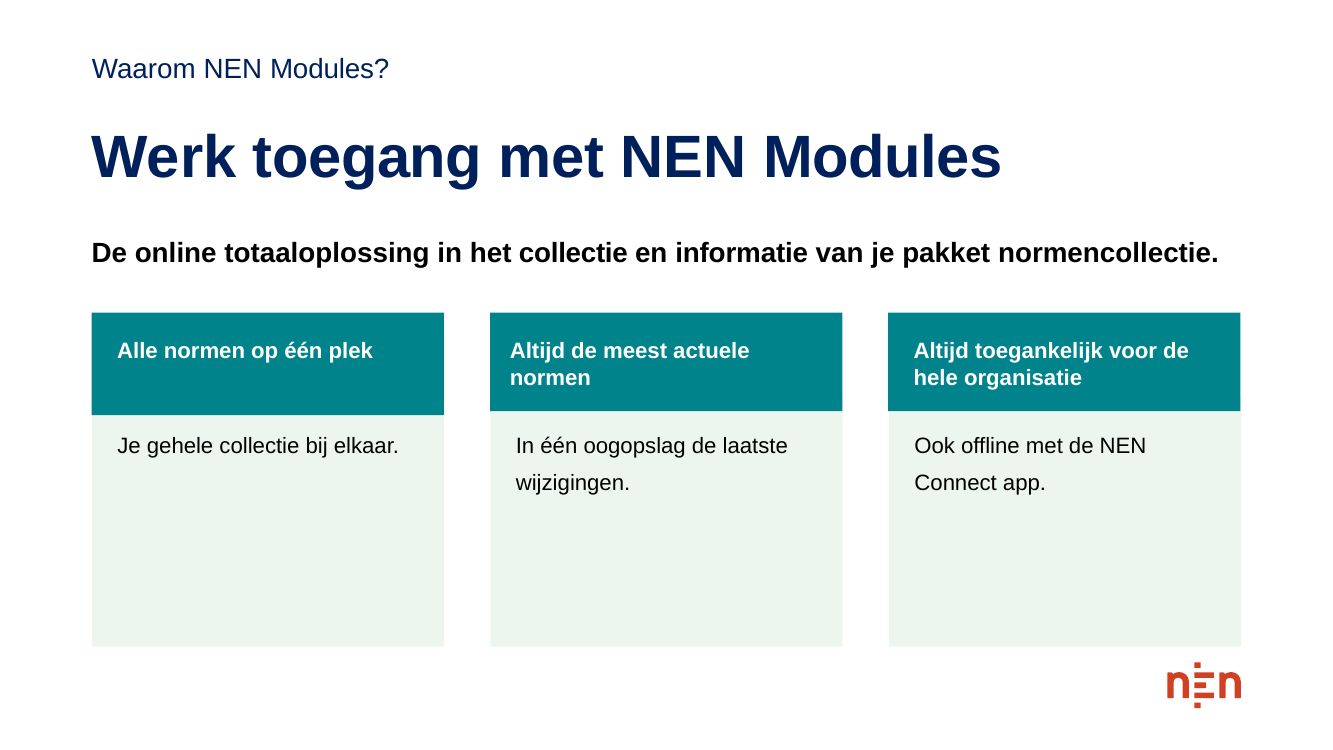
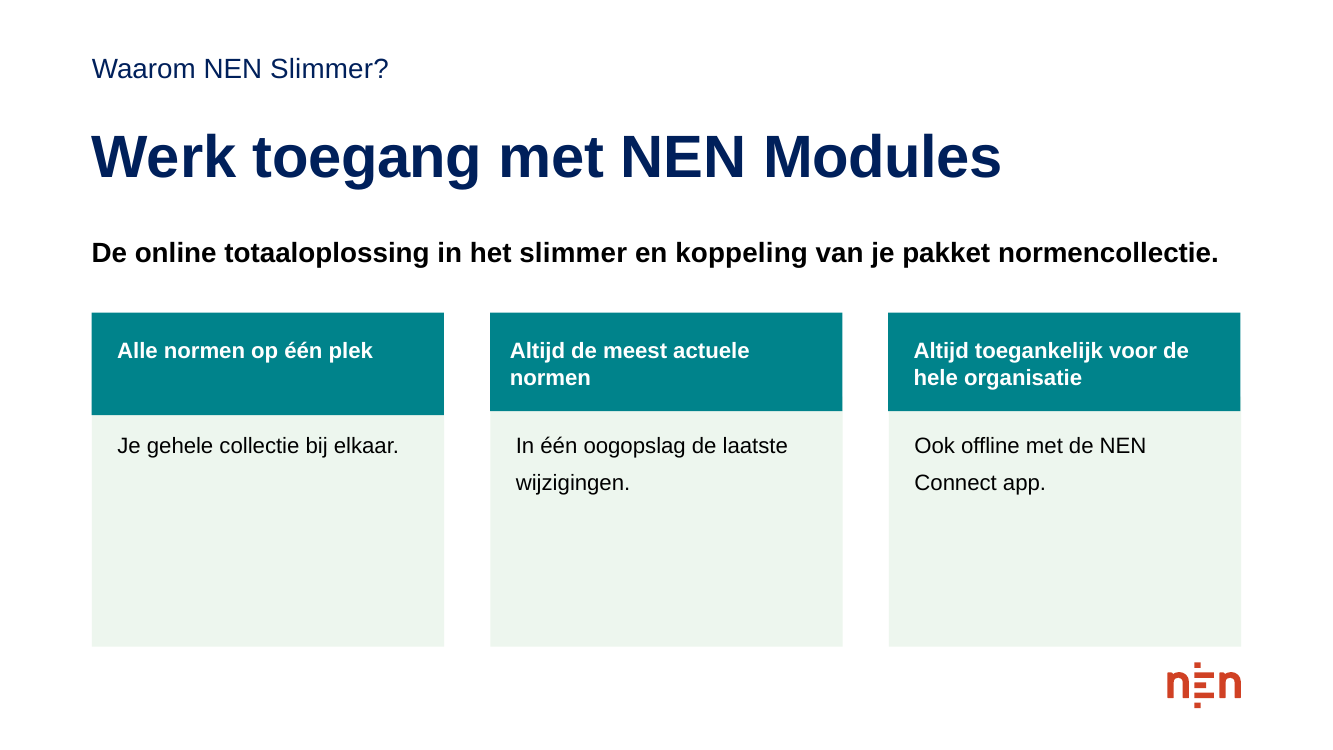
Waarom NEN Modules: Modules -> Slimmer
het collectie: collectie -> slimmer
informatie: informatie -> koppeling
